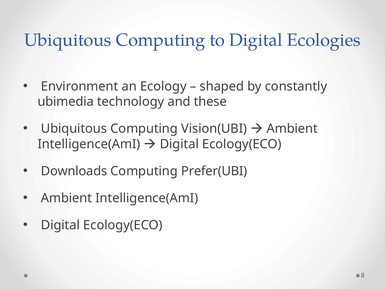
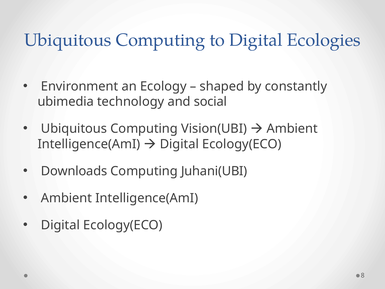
these: these -> social
Prefer(UBI: Prefer(UBI -> Juhani(UBI
